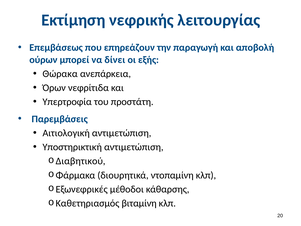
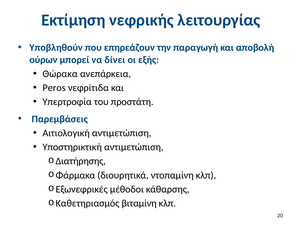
Επεμβάσεως: Επεμβάσεως -> Υποβληθούν
Όρων: Όρων -> Peros
Διαβητικού: Διαβητικού -> Διατήρησης
